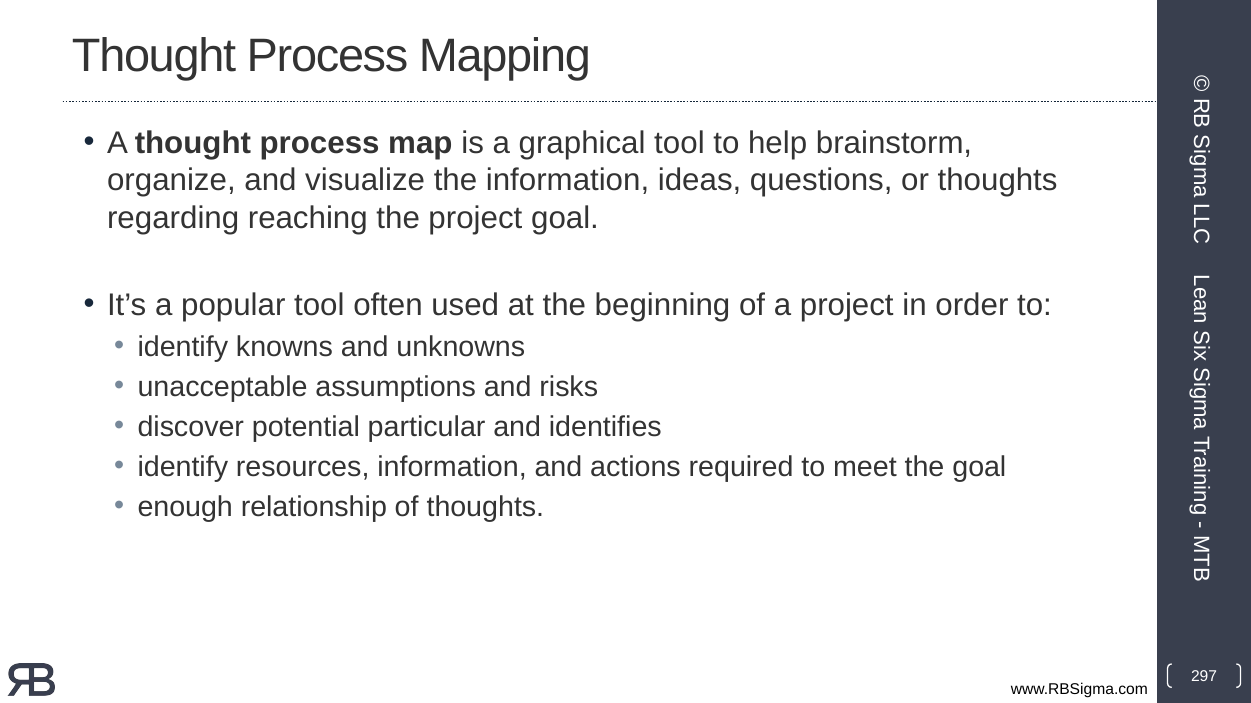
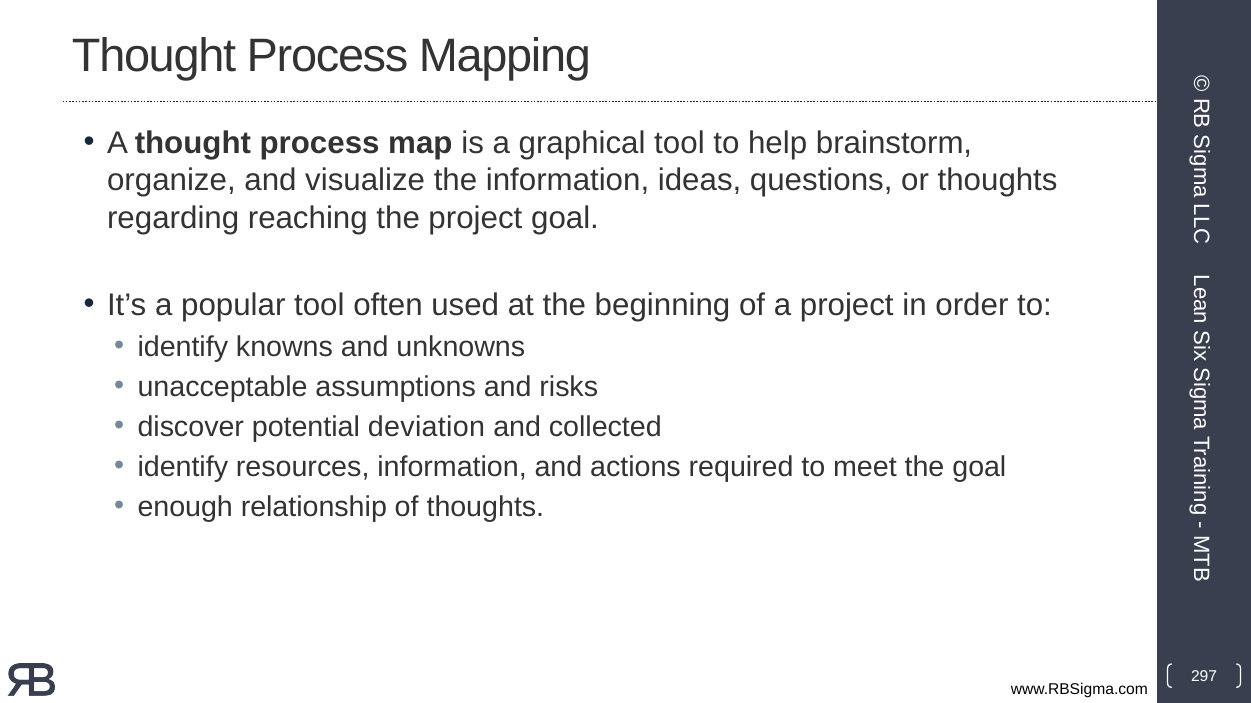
particular: particular -> deviation
identifies: identifies -> collected
